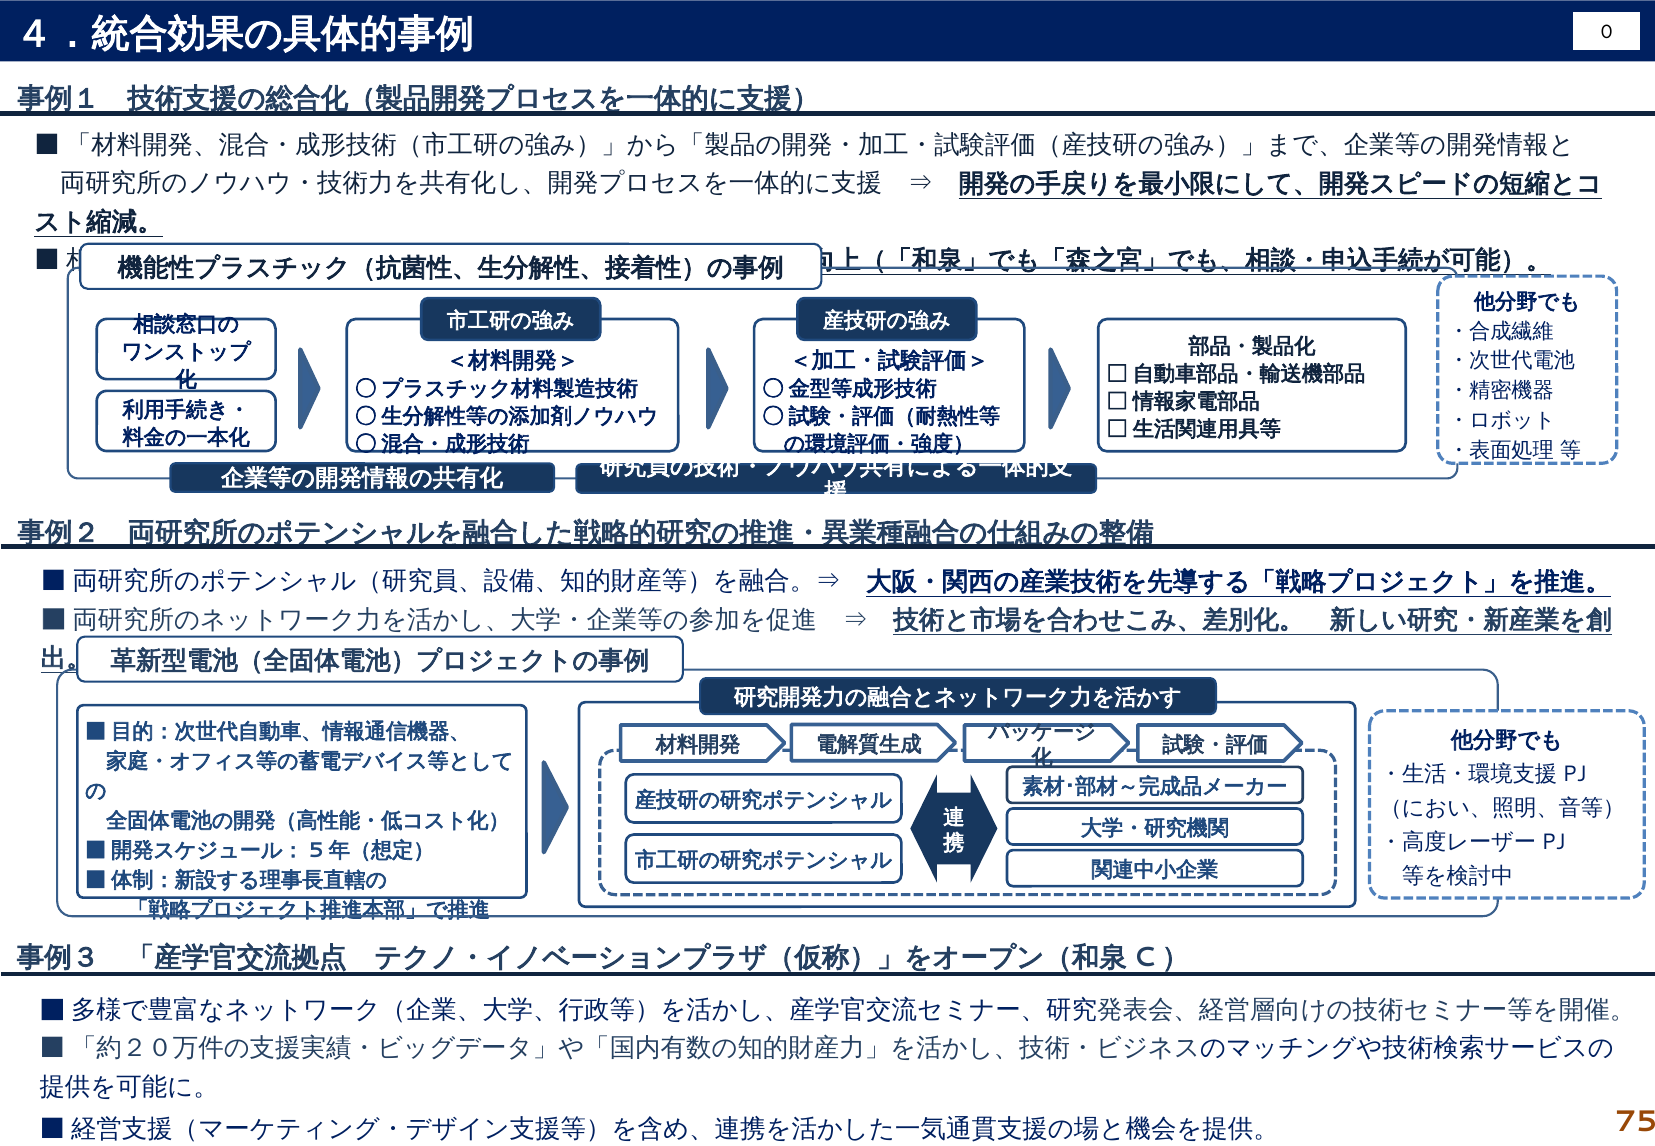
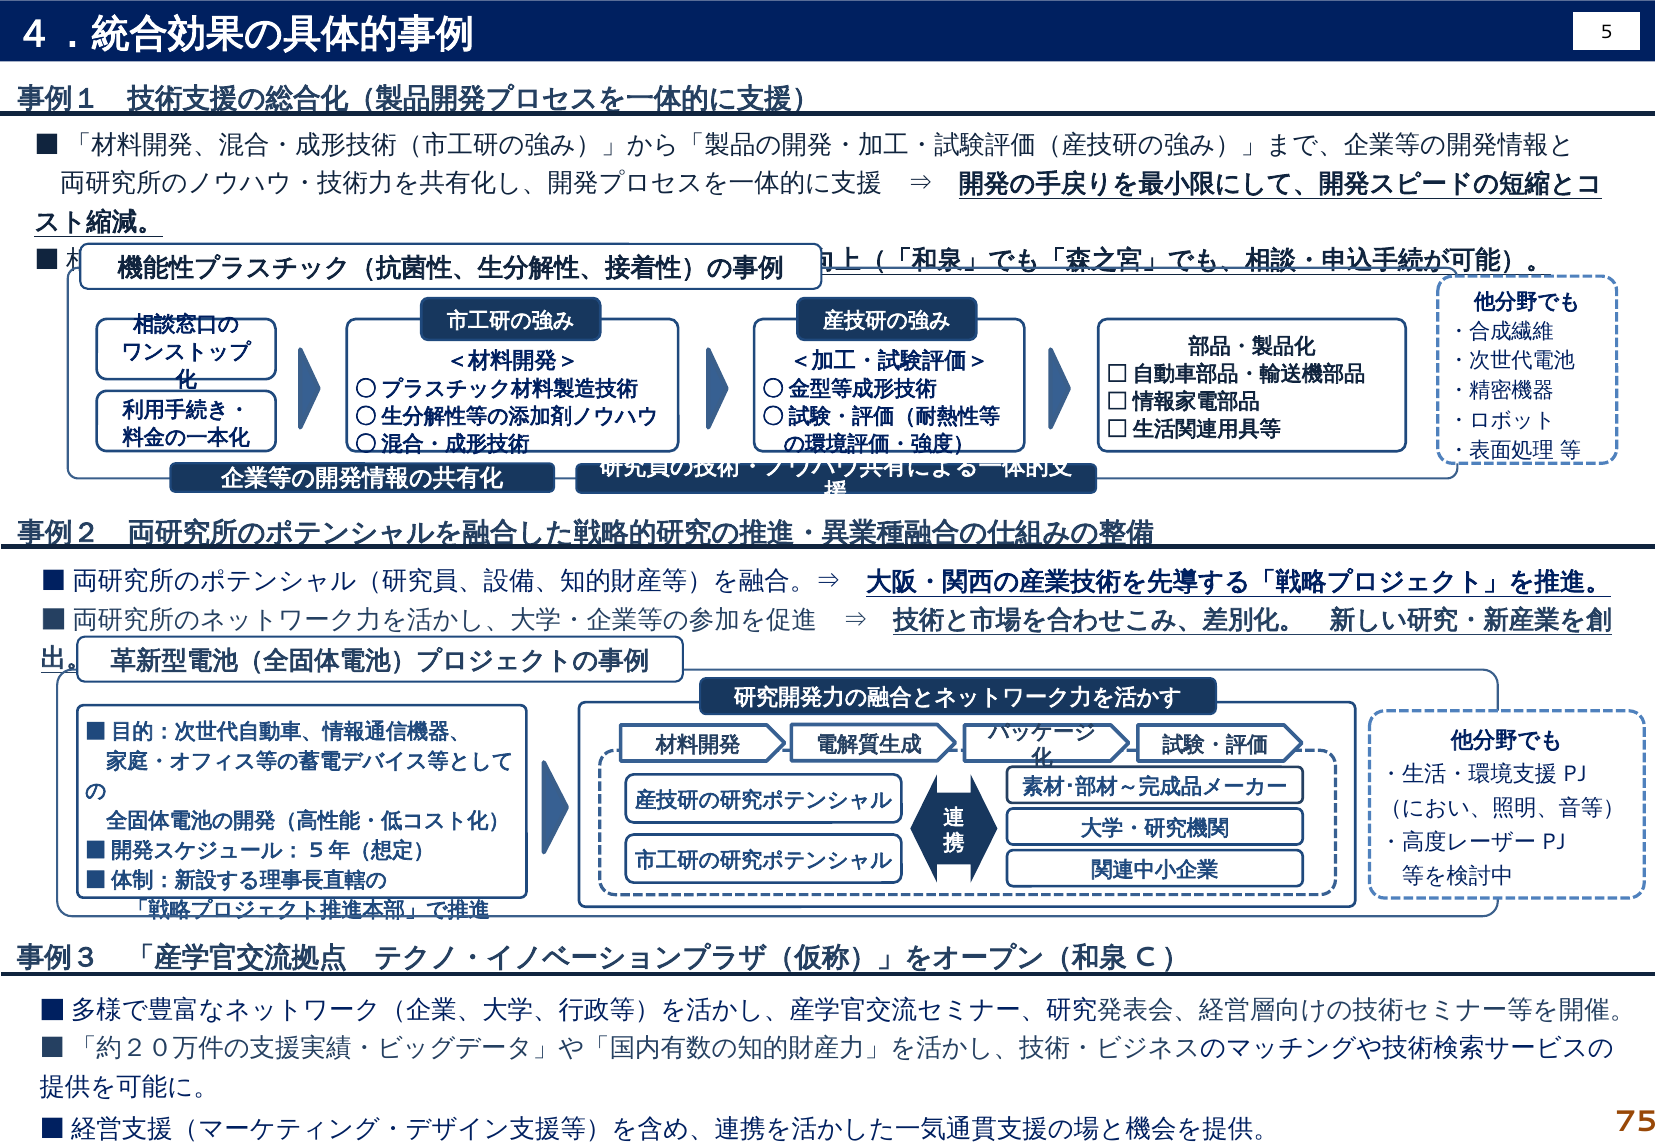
0: 0 -> 5
